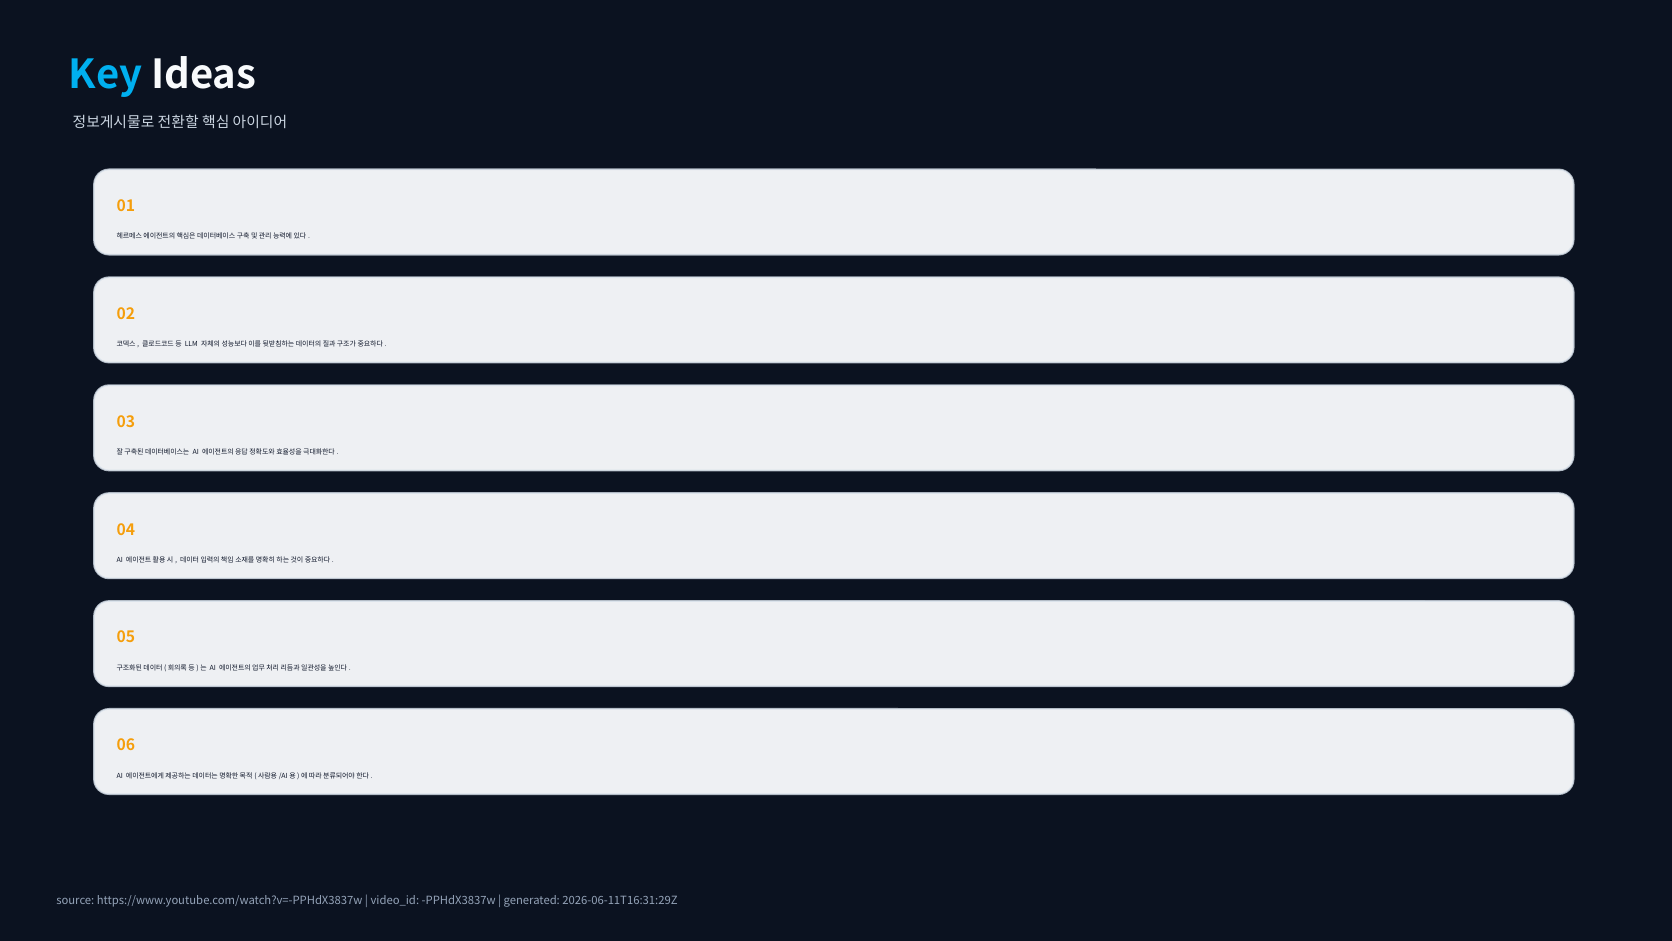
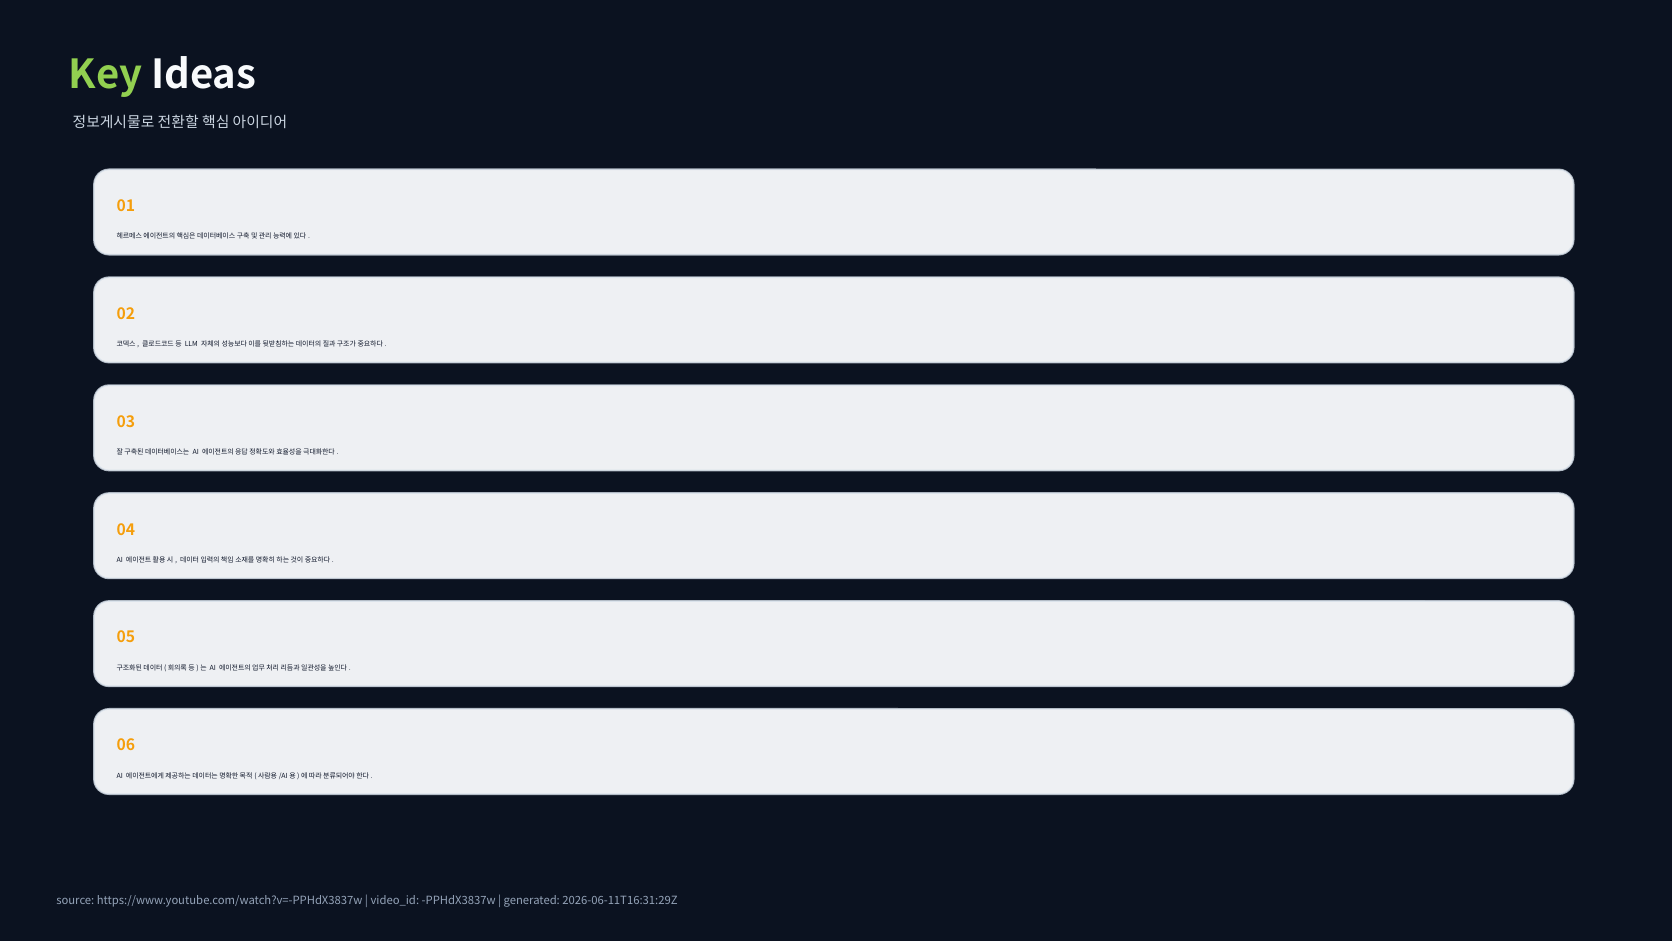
Key colour: light blue -> light green
